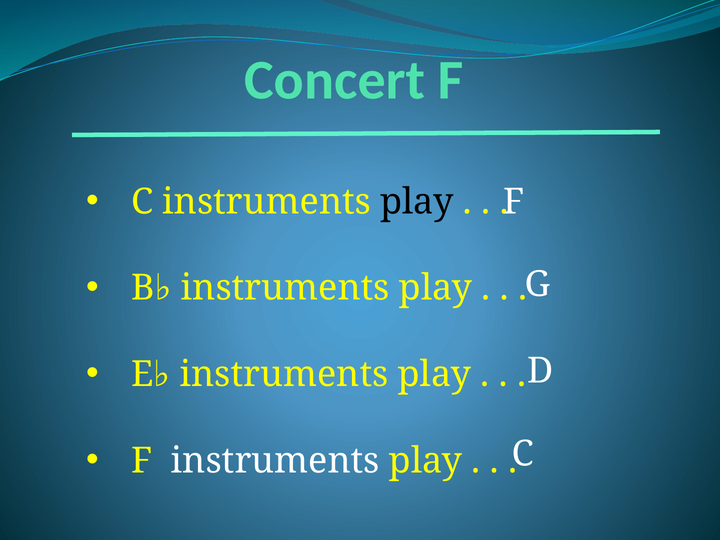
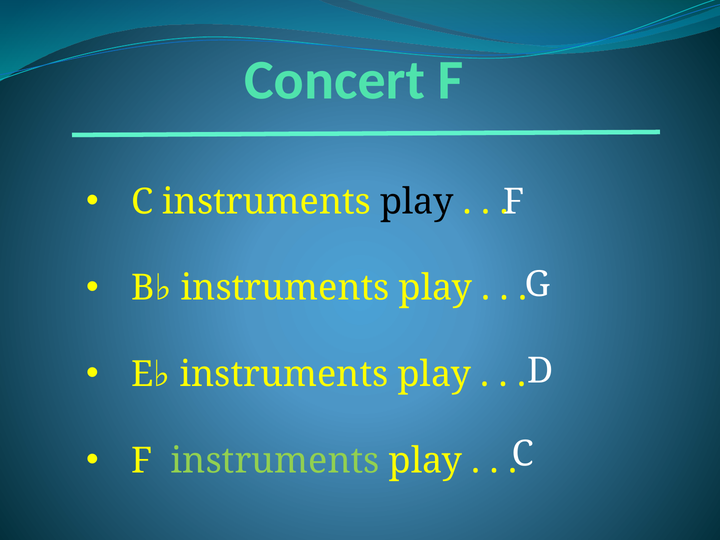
instruments at (275, 461) colour: white -> light green
